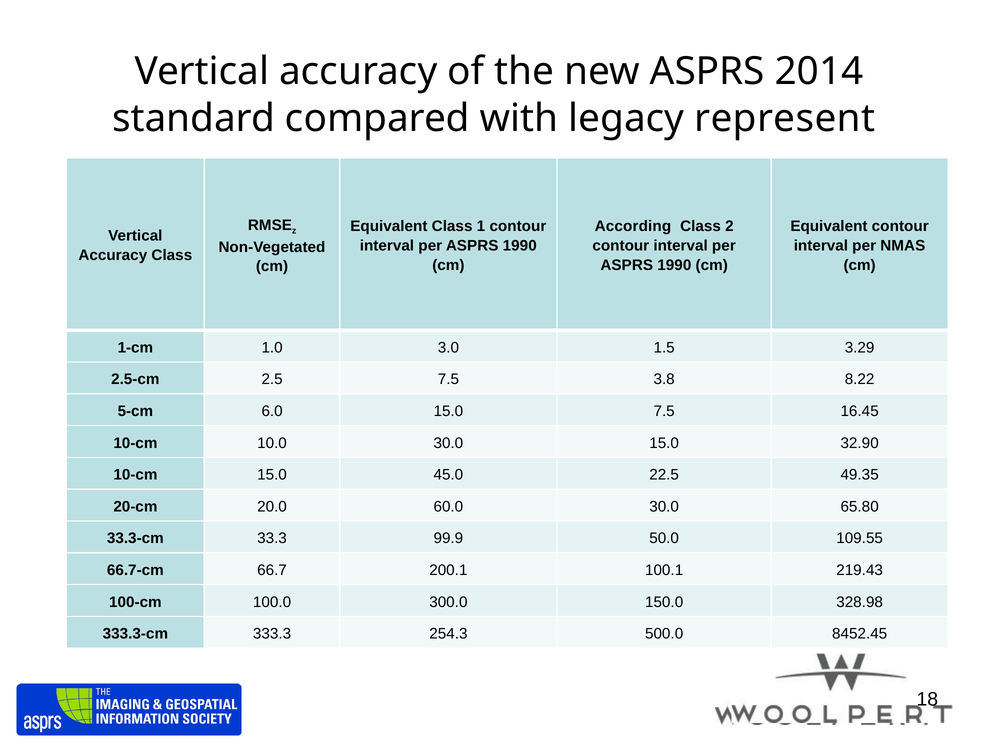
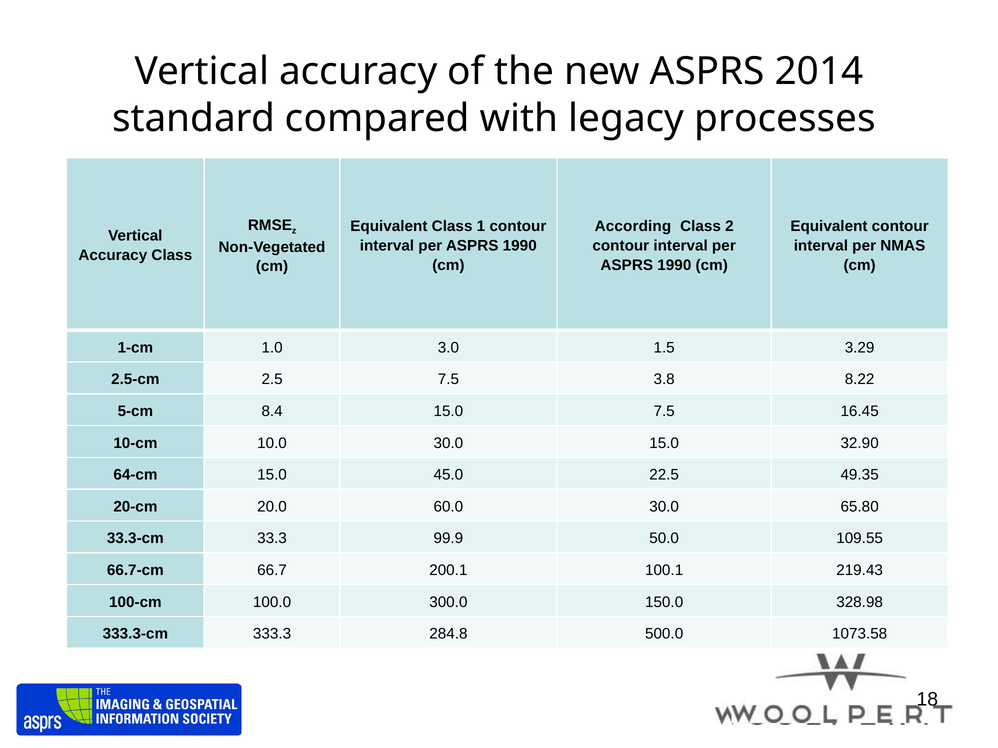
represent: represent -> processes
6.0: 6.0 -> 8.4
10-cm at (135, 475): 10-cm -> 64-cm
254.3: 254.3 -> 284.8
8452.45: 8452.45 -> 1073.58
